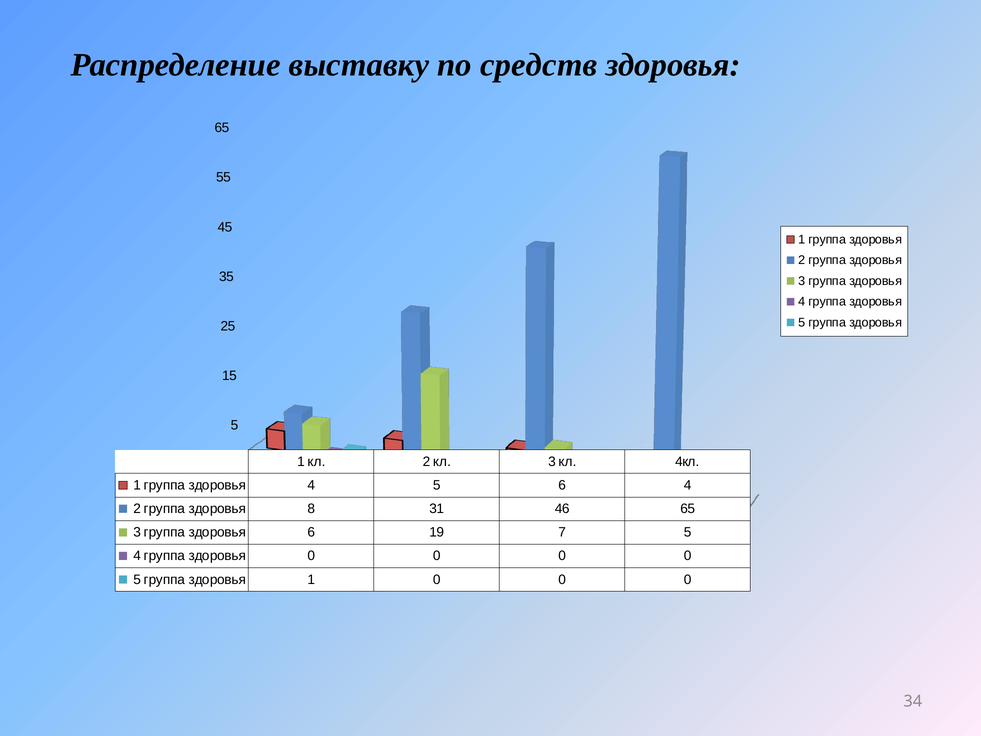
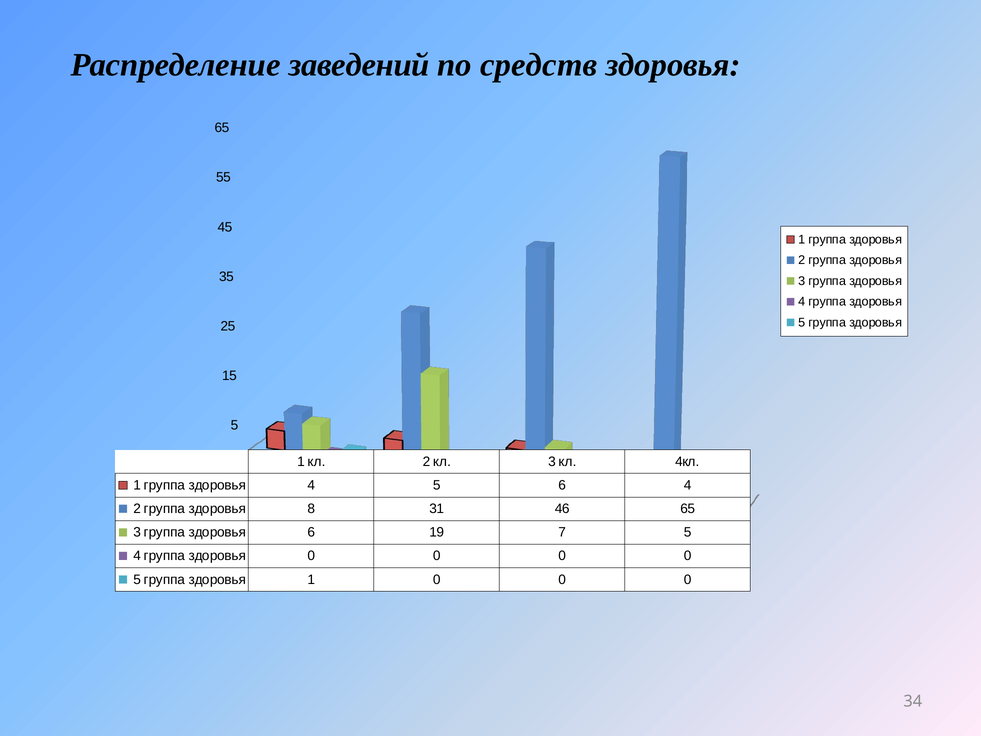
выставку: выставку -> заведений
